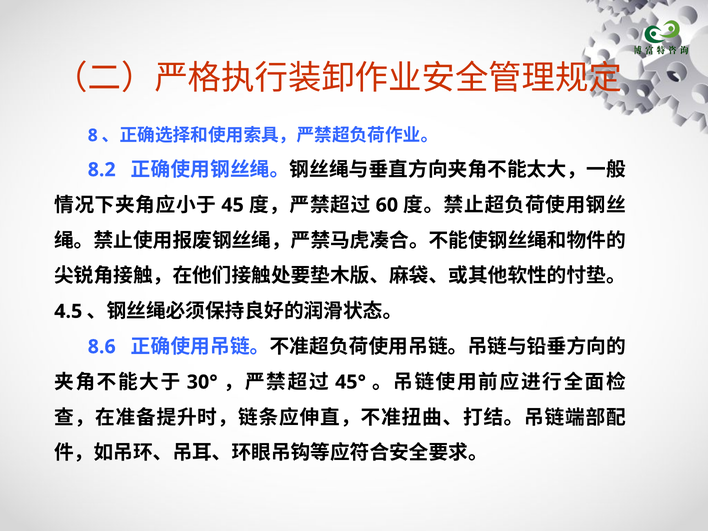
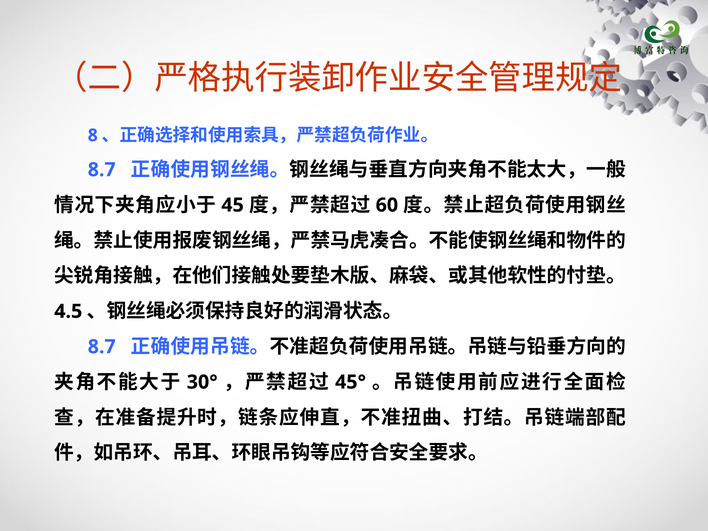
8.2 at (102, 170): 8.2 -> 8.7
8.6 at (102, 347): 8.6 -> 8.7
